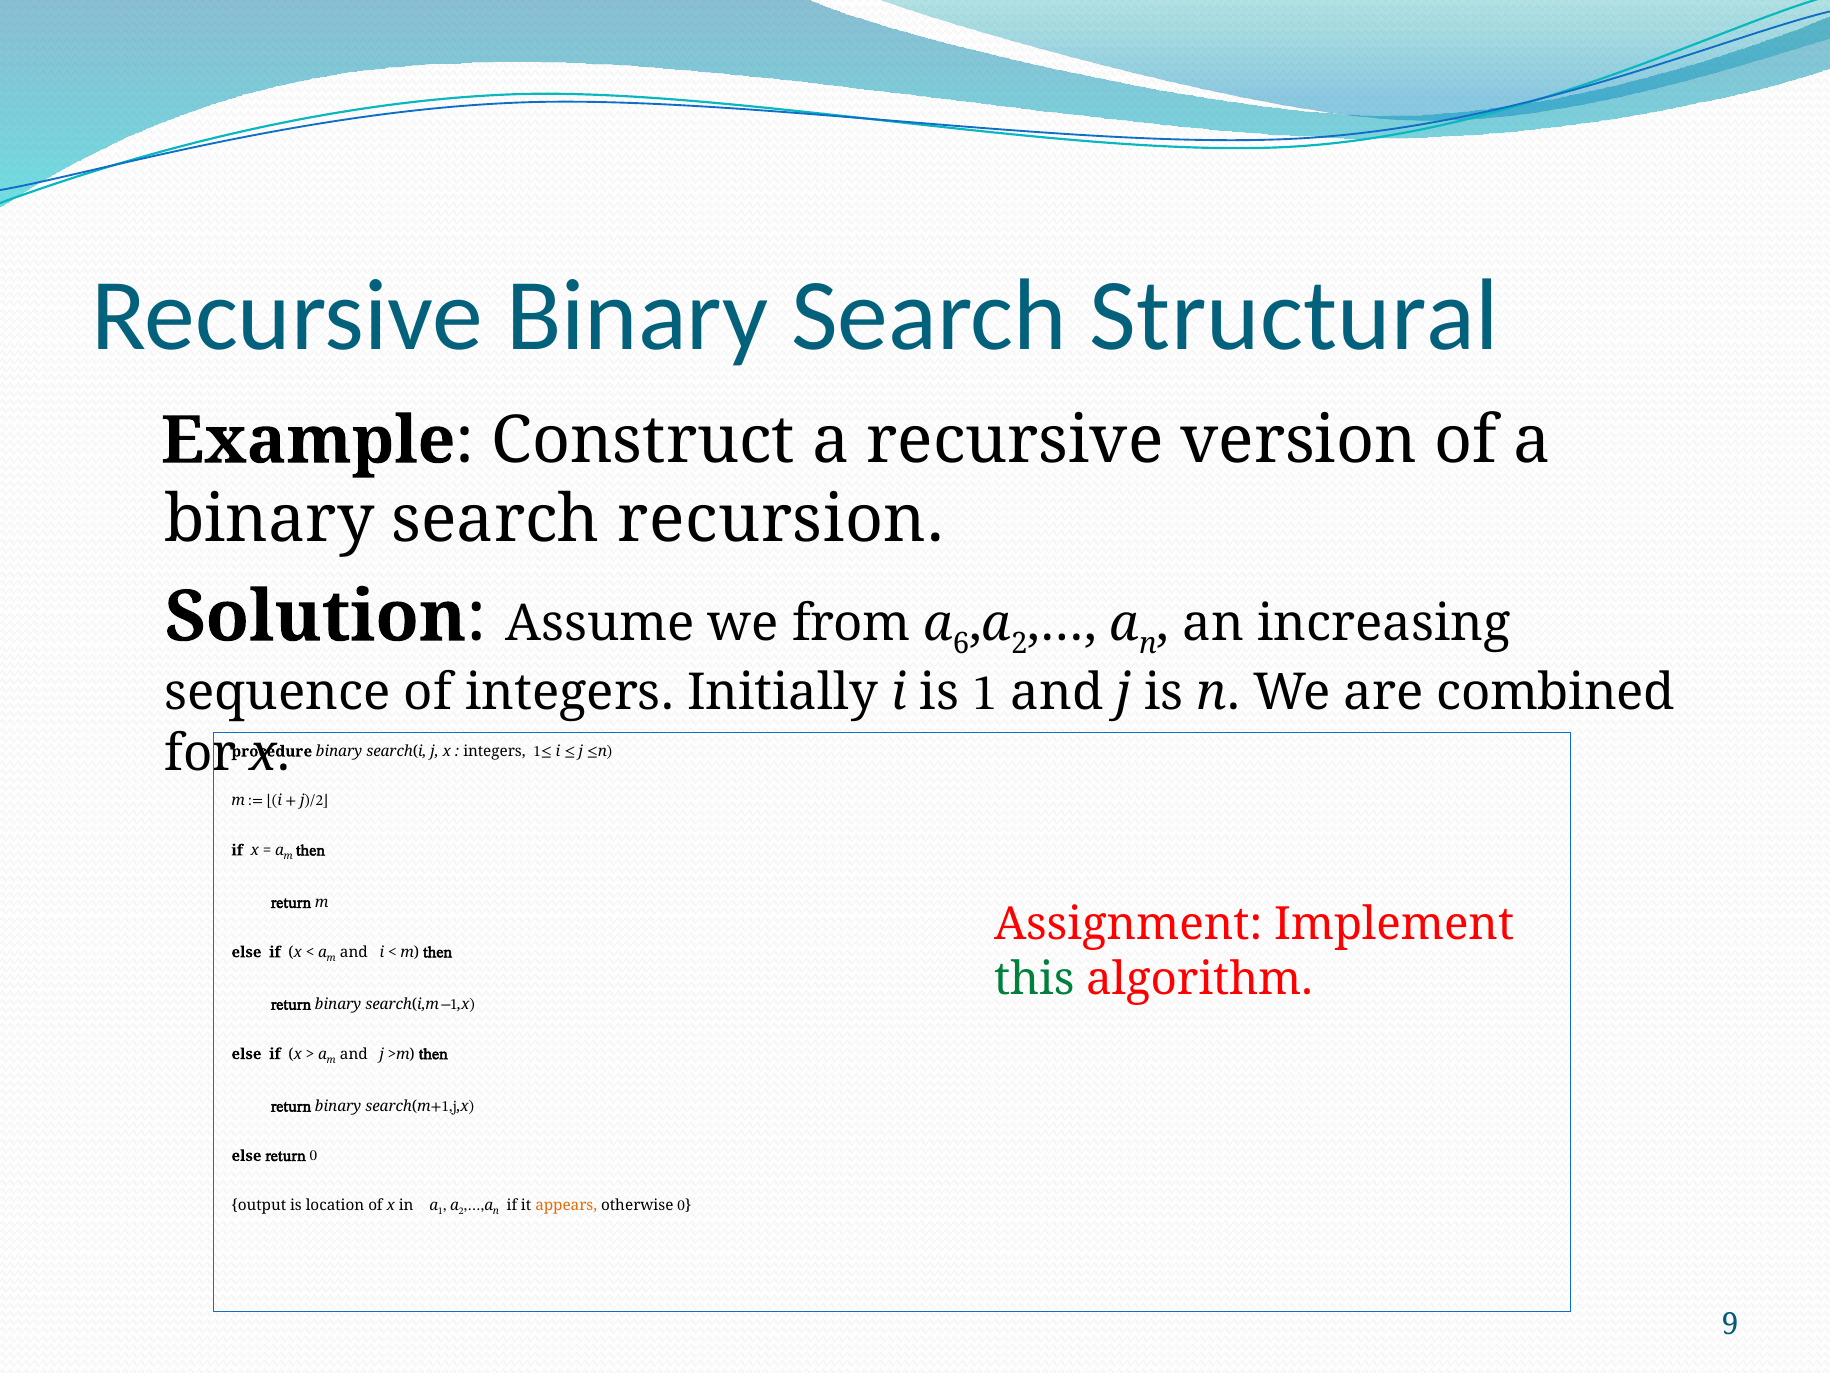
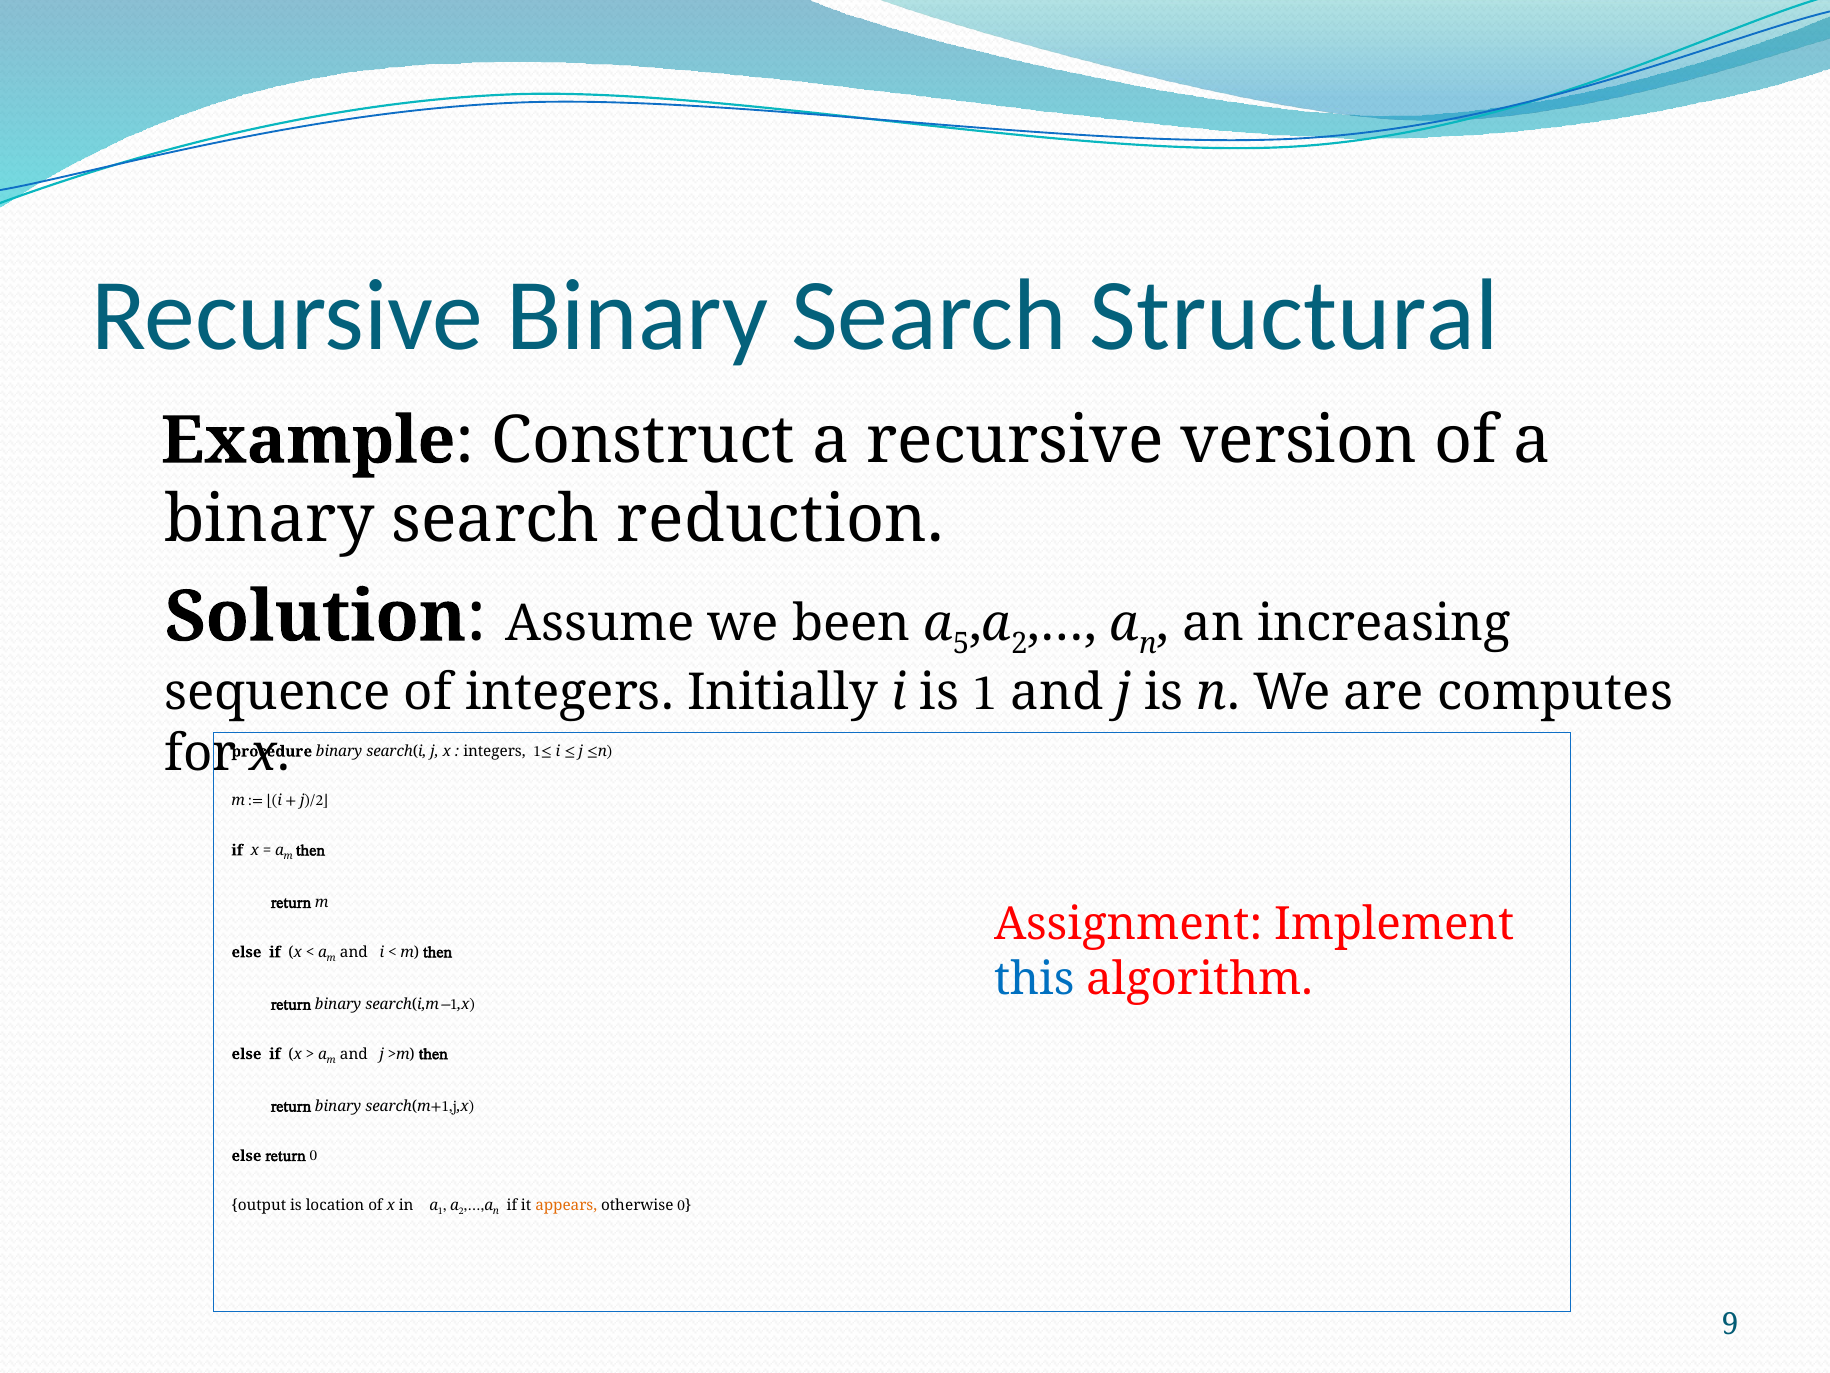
recursion: recursion -> reduction
from: from -> been
6: 6 -> 5
combined: combined -> computes
this colour: green -> blue
